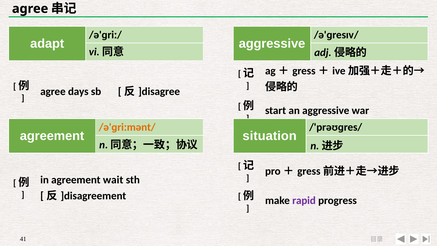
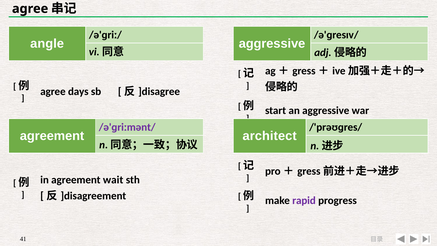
adapt: adapt -> angle
/ə'ɡriːmənt/ colour: orange -> purple
situation: situation -> architect
